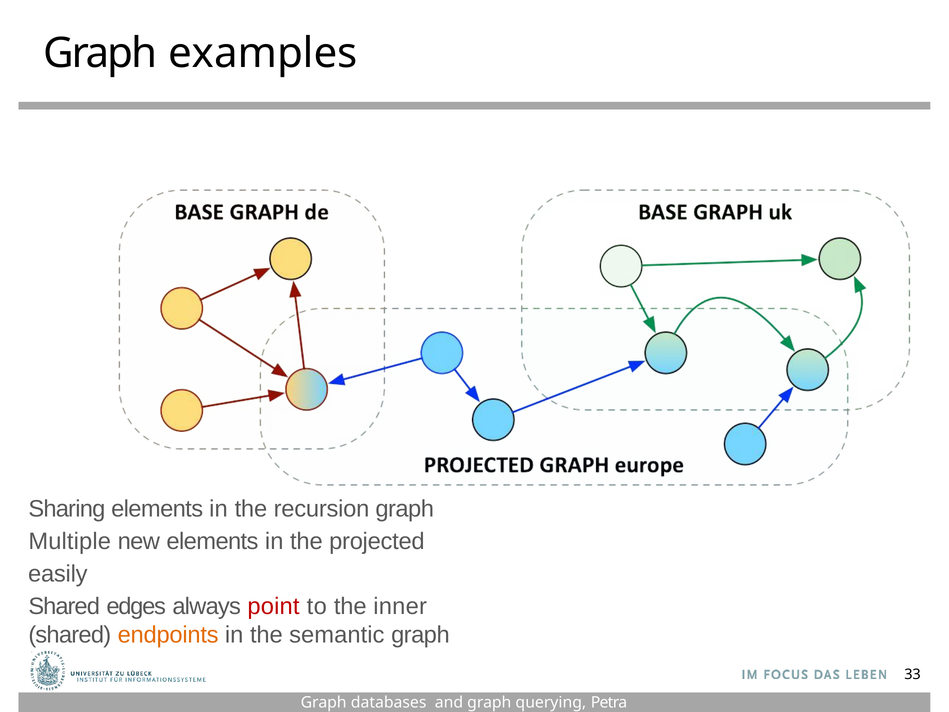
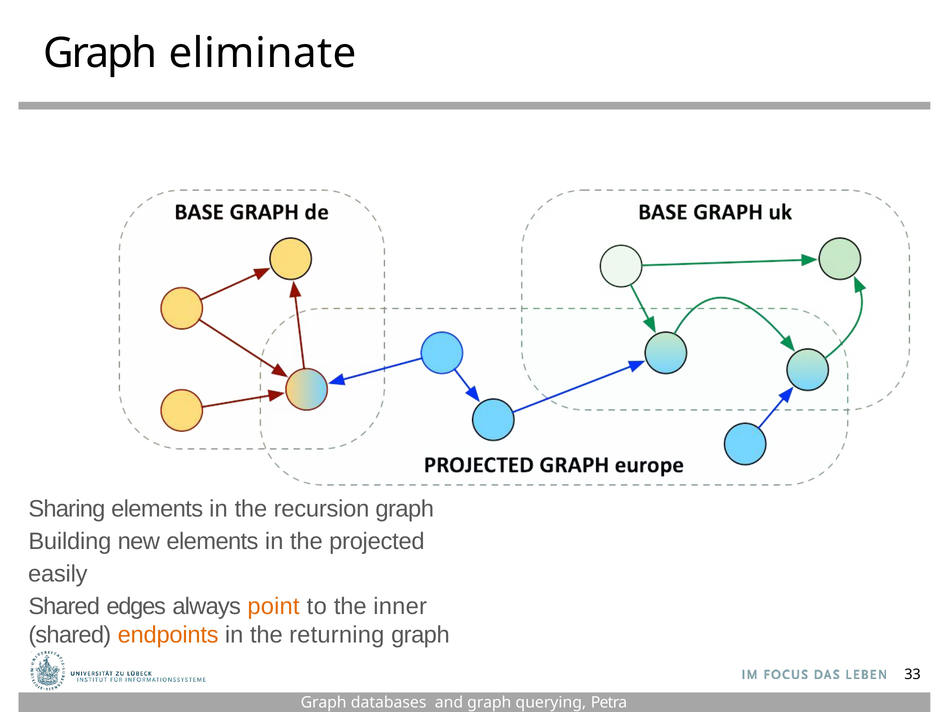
examples: examples -> eliminate
Multiple: Multiple -> Building
point colour: red -> orange
semantic: semantic -> returning
